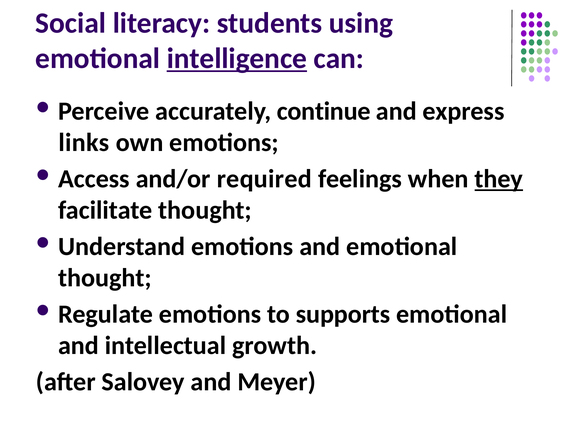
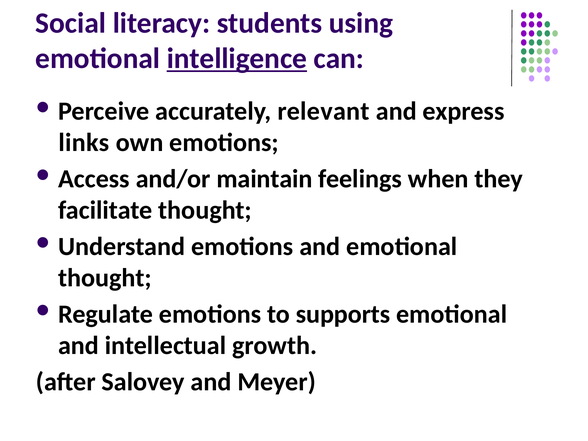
continue: continue -> relevant
required: required -> maintain
they underline: present -> none
